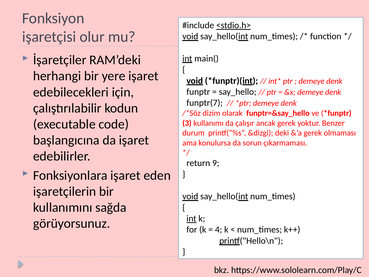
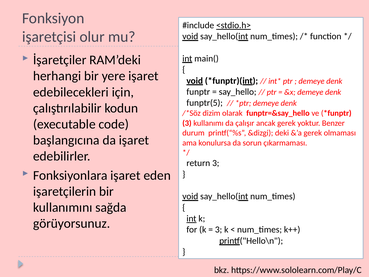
funptr(7: funptr(7 -> funptr(5
return 9: 9 -> 3
4 at (219, 229): 4 -> 3
